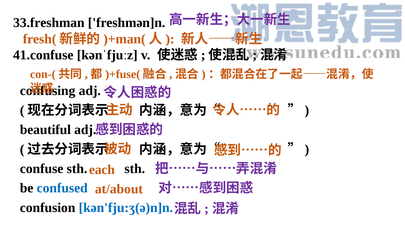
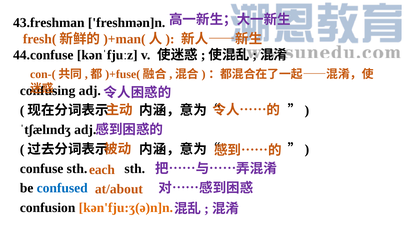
33.freshman: 33.freshman -> 43.freshman
41.confuse: 41.confuse -> 44.confuse
beautiful: beautiful -> ˈtʃælɪndʒ
kən'fju:ʒ(ə)n]n colour: blue -> orange
